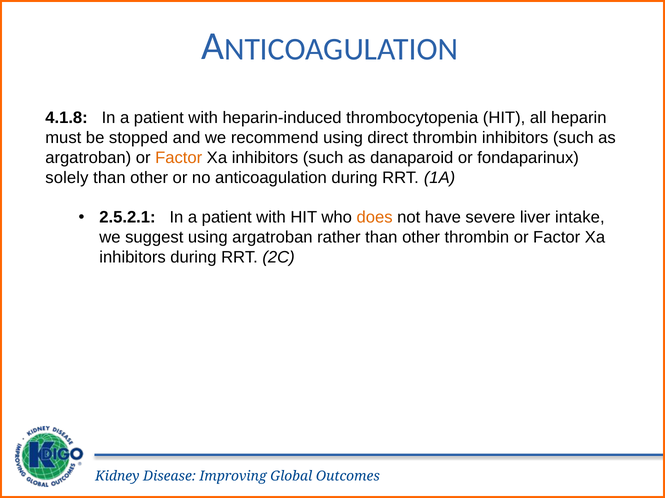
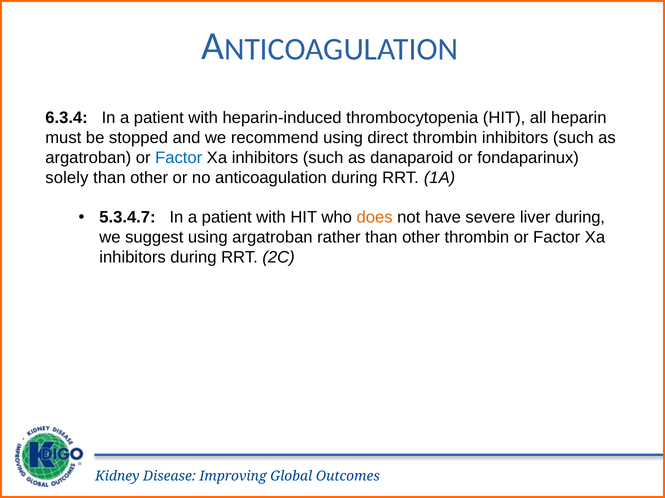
4.1.8: 4.1.8 -> 6.3.4
Factor at (179, 158) colour: orange -> blue
2.5.2.1: 2.5.2.1 -> 5.3.4.7
liver intake: intake -> during
